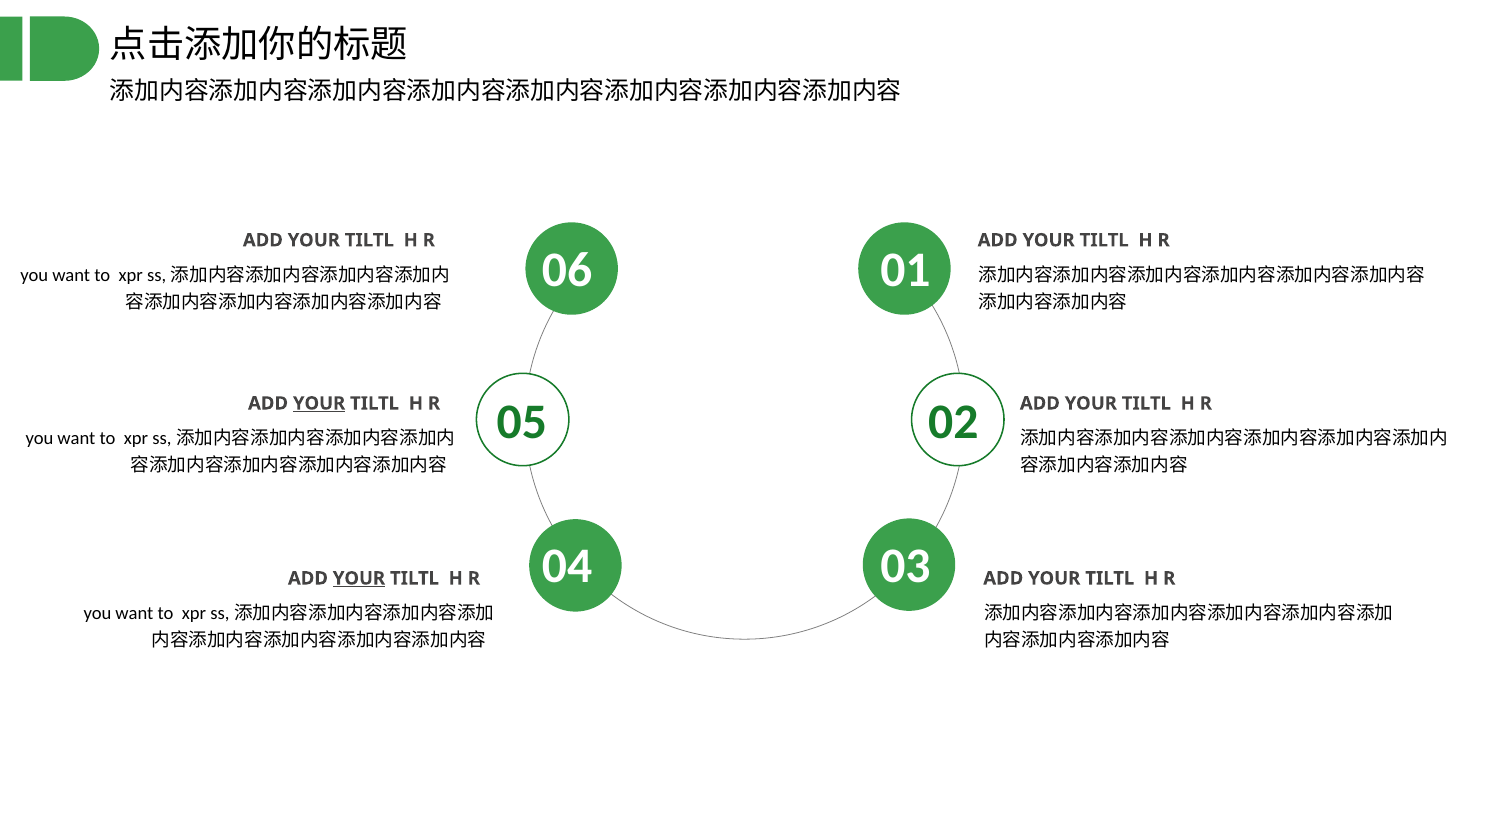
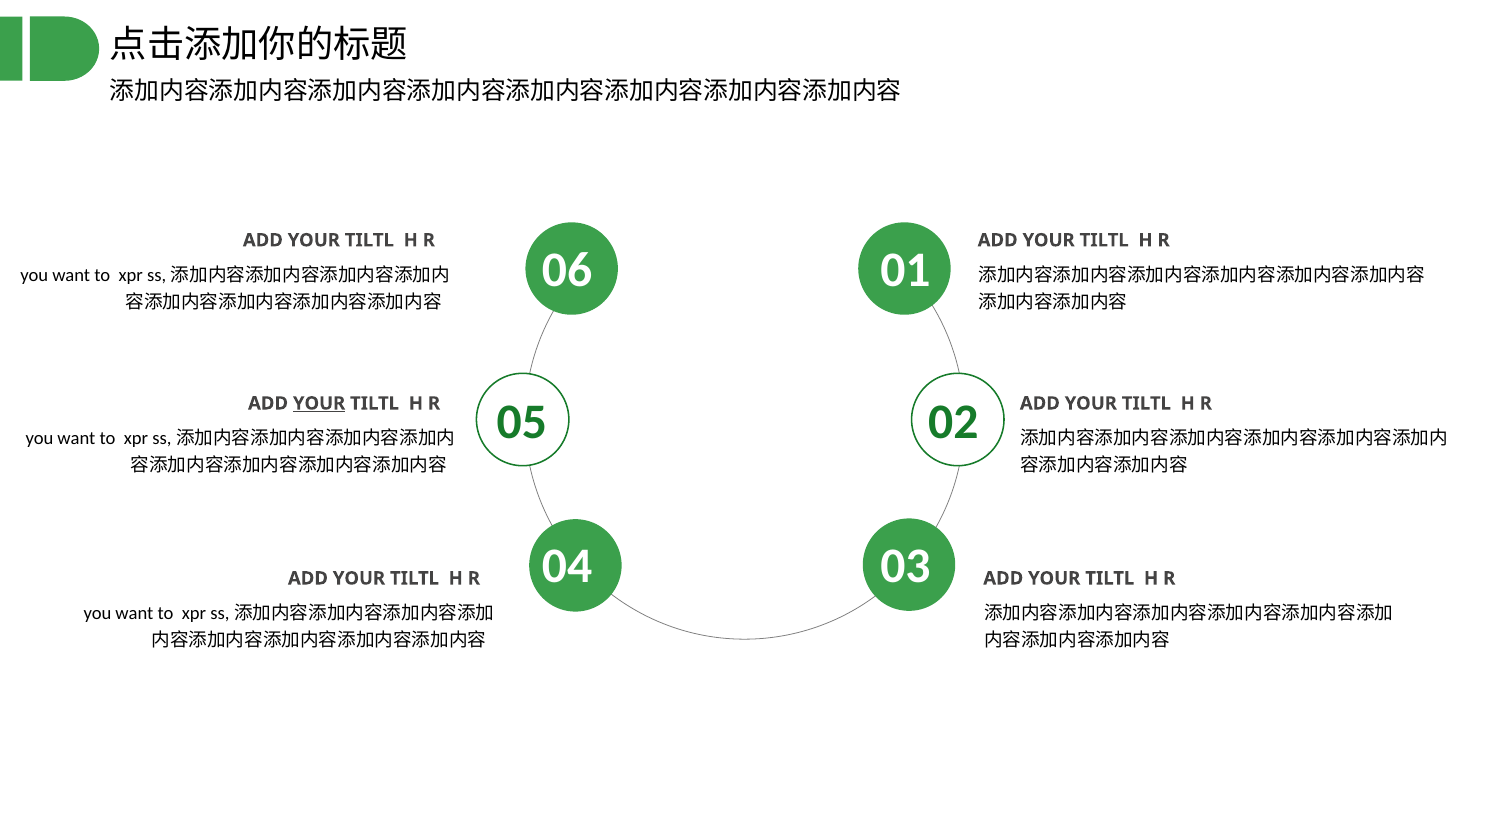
YOUR at (359, 578) underline: present -> none
